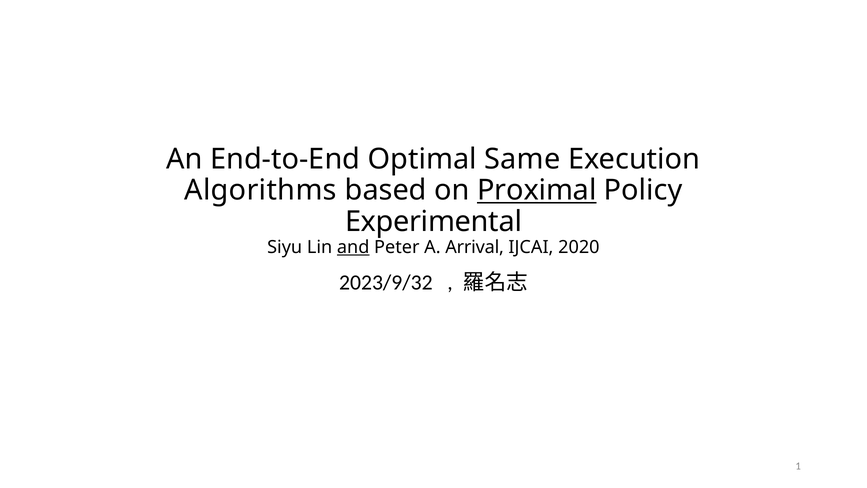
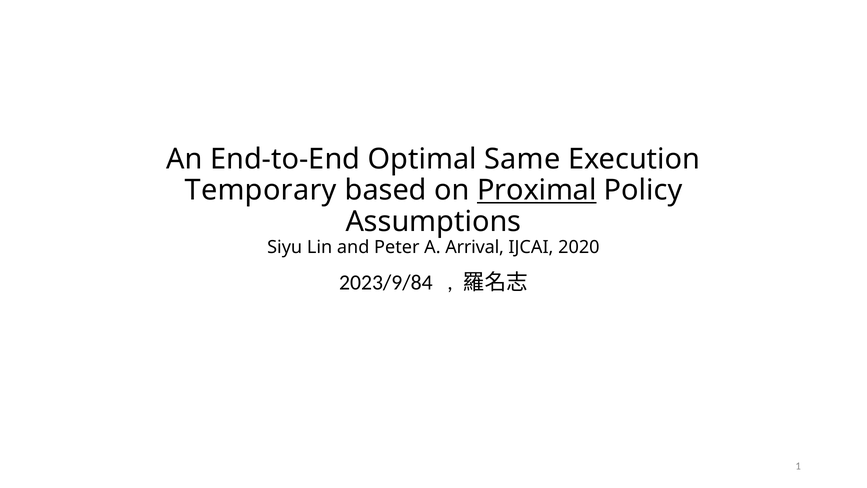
Algorithms: Algorithms -> Temporary
Experimental: Experimental -> Assumptions
and underline: present -> none
2023/9/32: 2023/9/32 -> 2023/9/84
